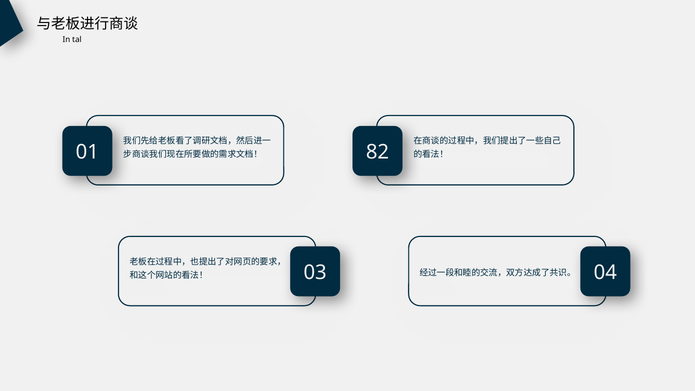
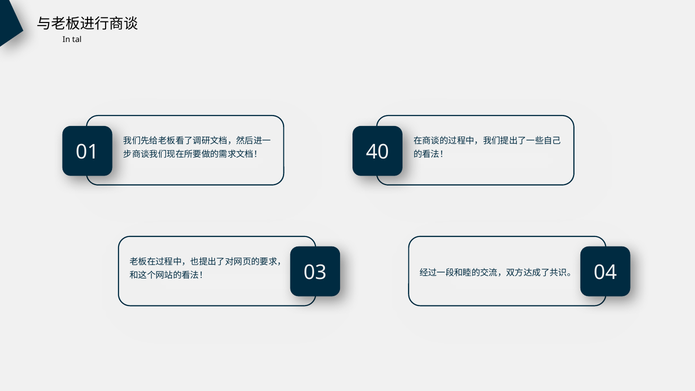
82: 82 -> 40
